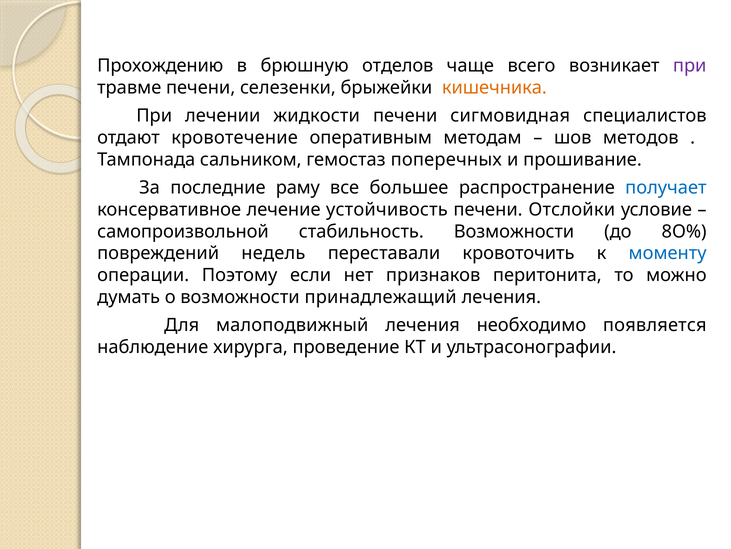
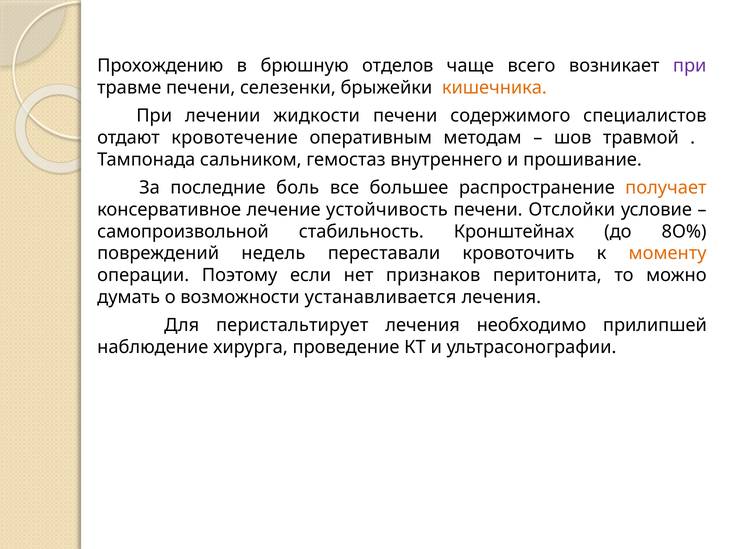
сигмовидная: сигмовидная -> содержимого
методов: методов -> травмой
поперечных: поперечных -> внутреннего
раму: раму -> боль
получает colour: blue -> orange
стабильность Возможности: Возможности -> Кронштейнах
моменту colour: blue -> orange
принадлежащий: принадлежащий -> устанавливается
малоподвижный: малоподвижный -> перистальтирует
появляется: появляется -> прилипшей
